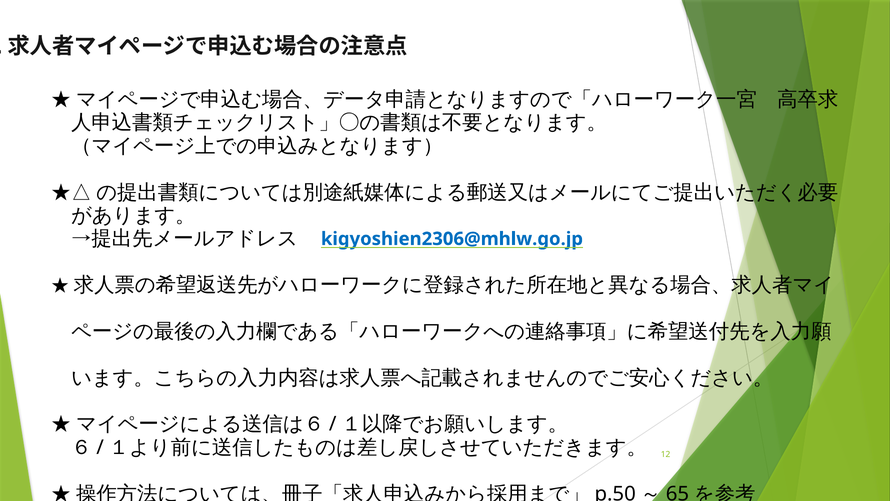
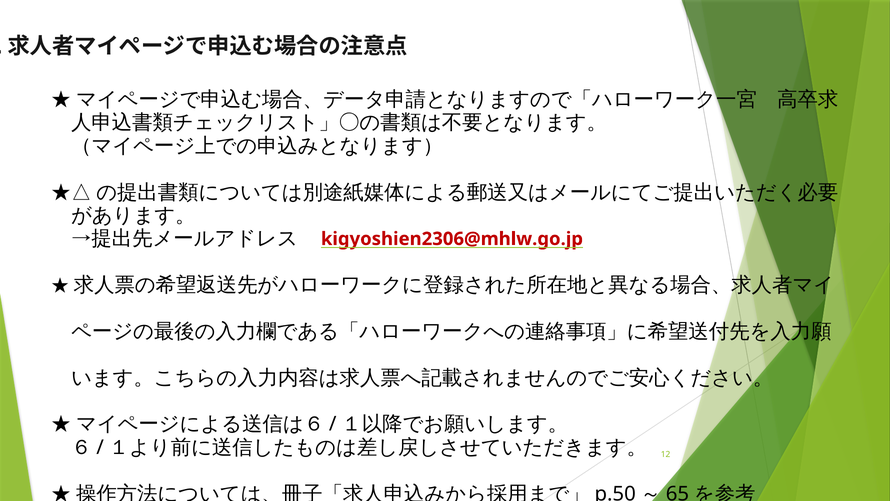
kigyoshien2306@mhlw.go.jp colour: blue -> red
